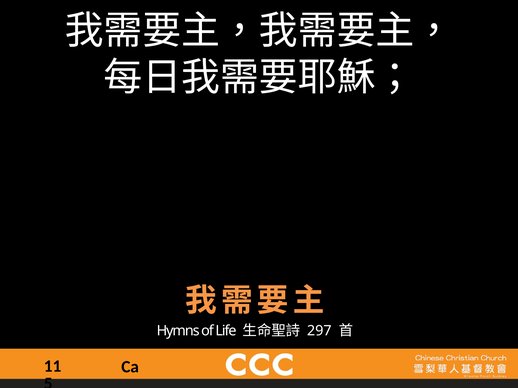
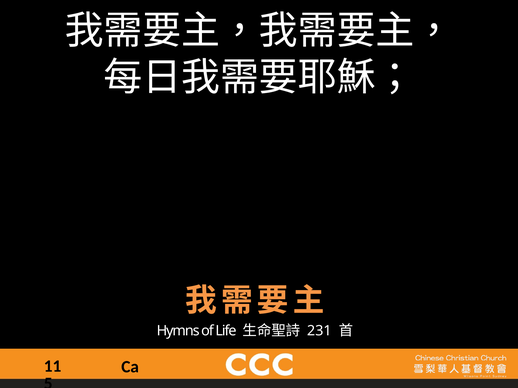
297: 297 -> 231
